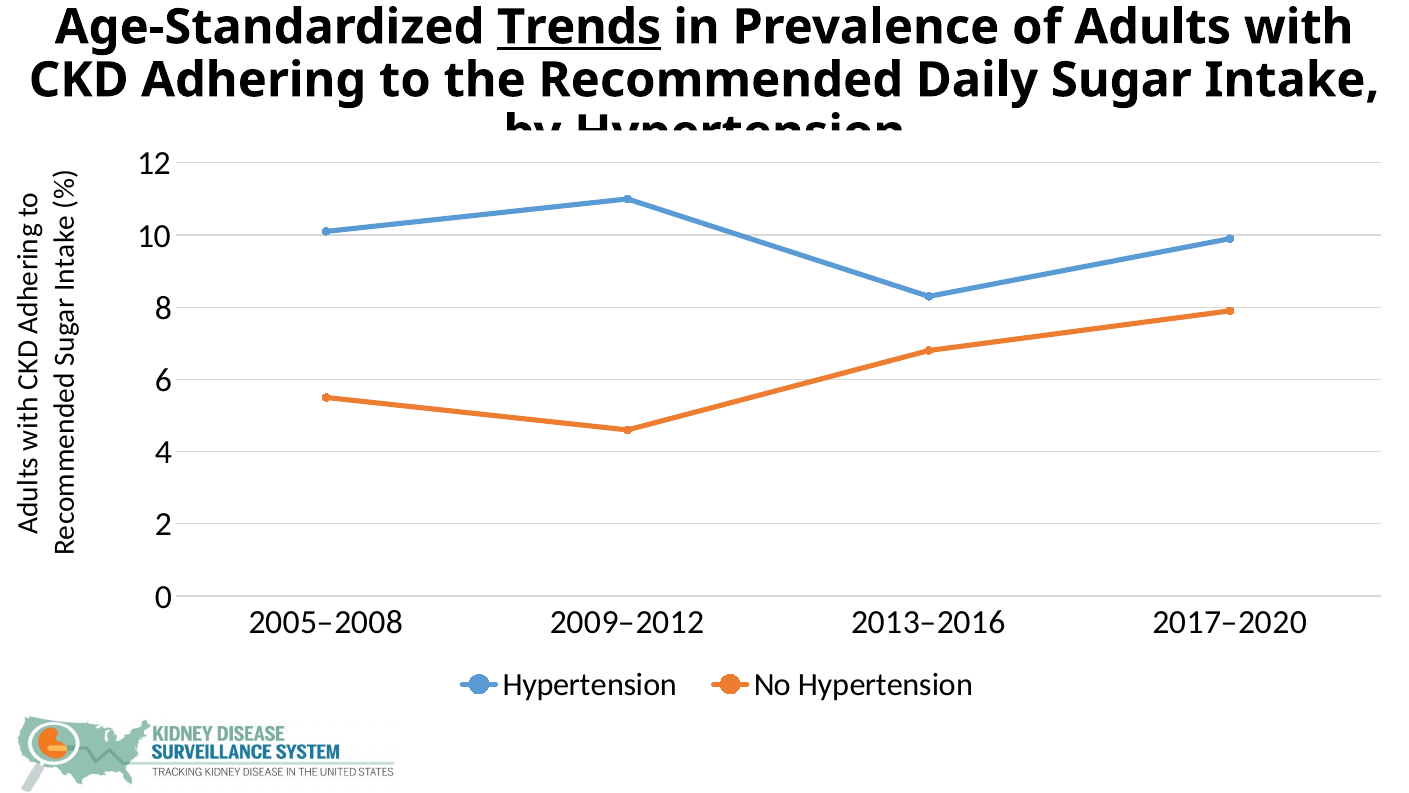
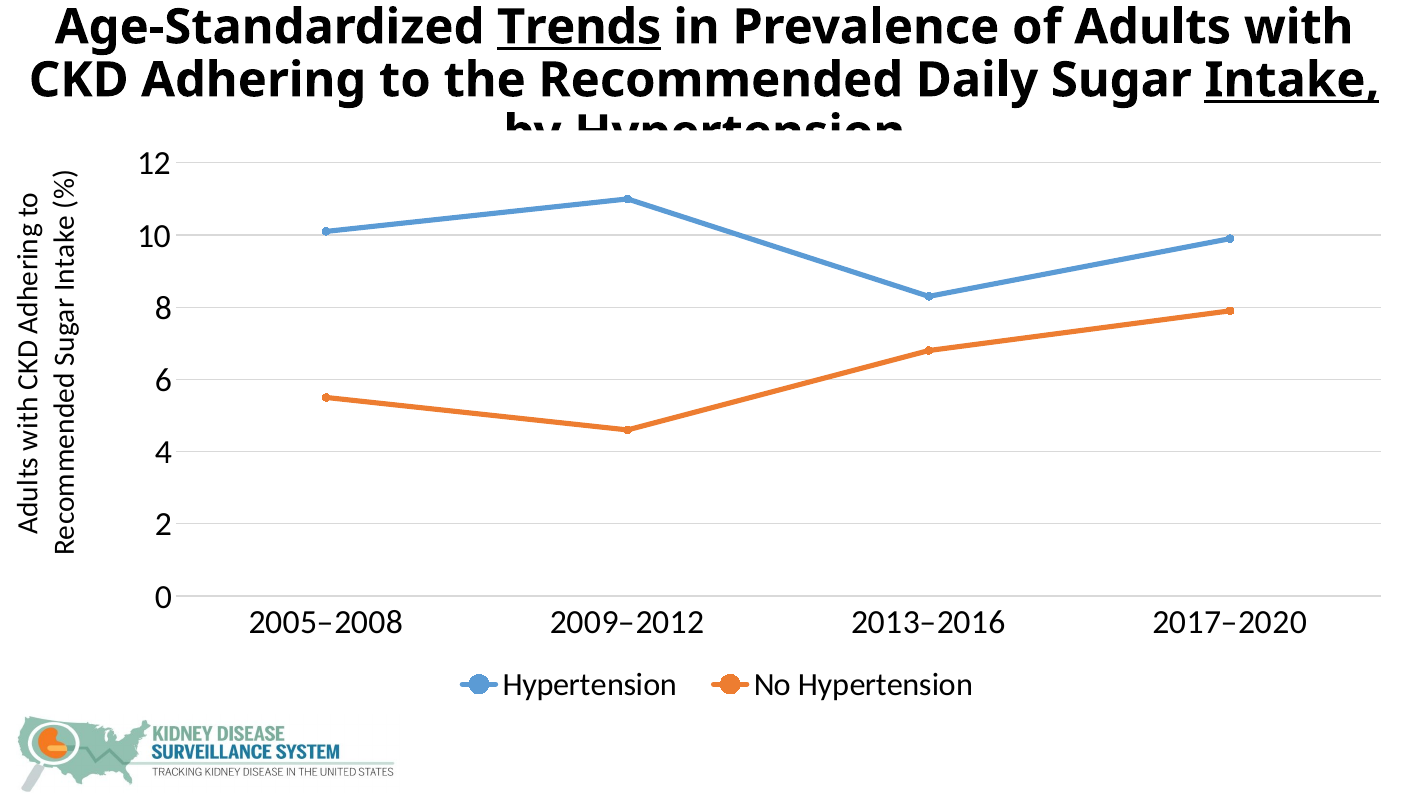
Intake underline: none -> present
